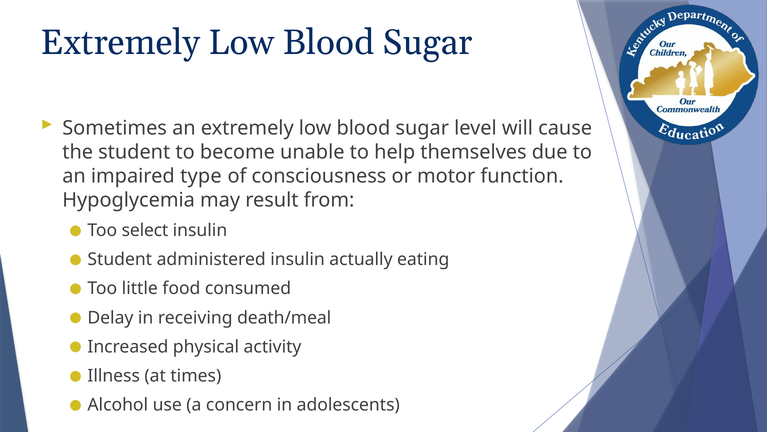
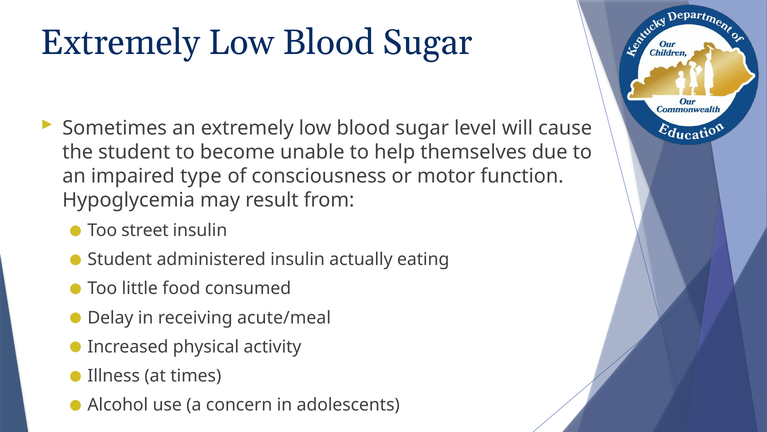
select: select -> street
death/meal: death/meal -> acute/meal
